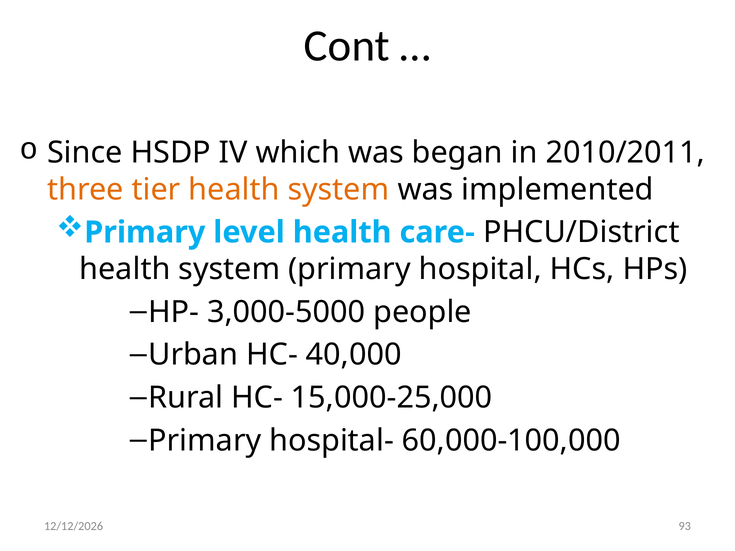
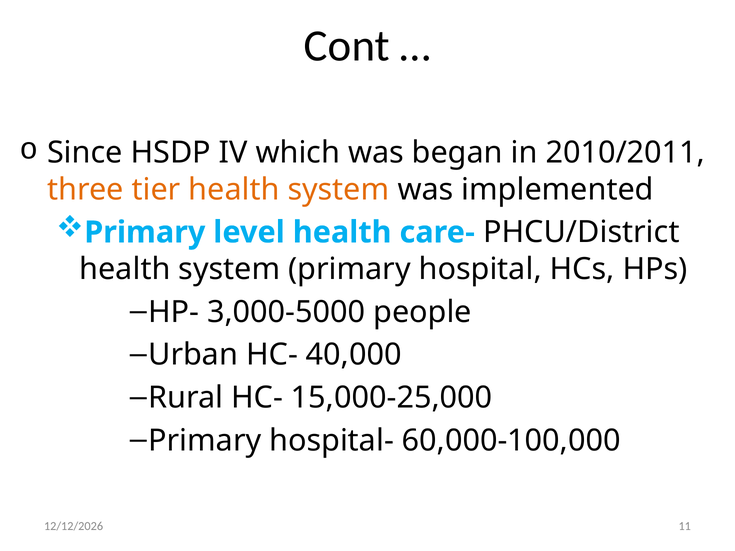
93: 93 -> 11
